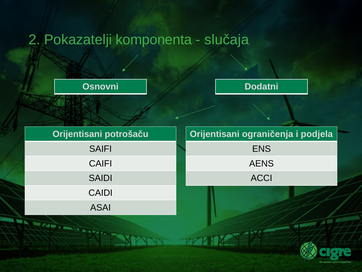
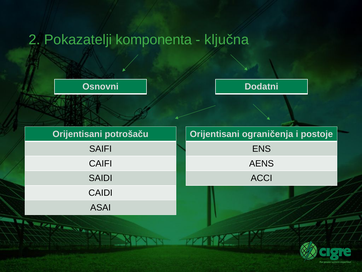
slučaja: slučaja -> ključna
podjela: podjela -> postoje
